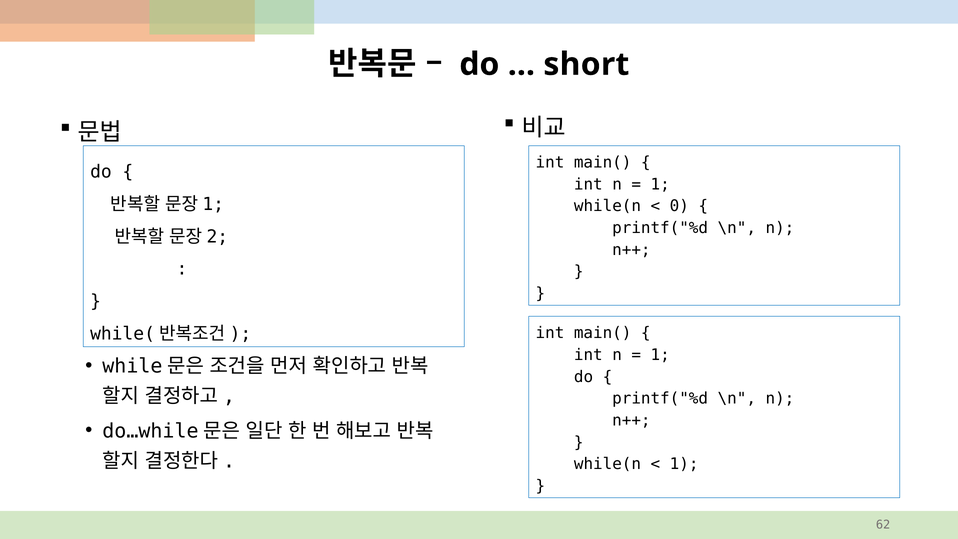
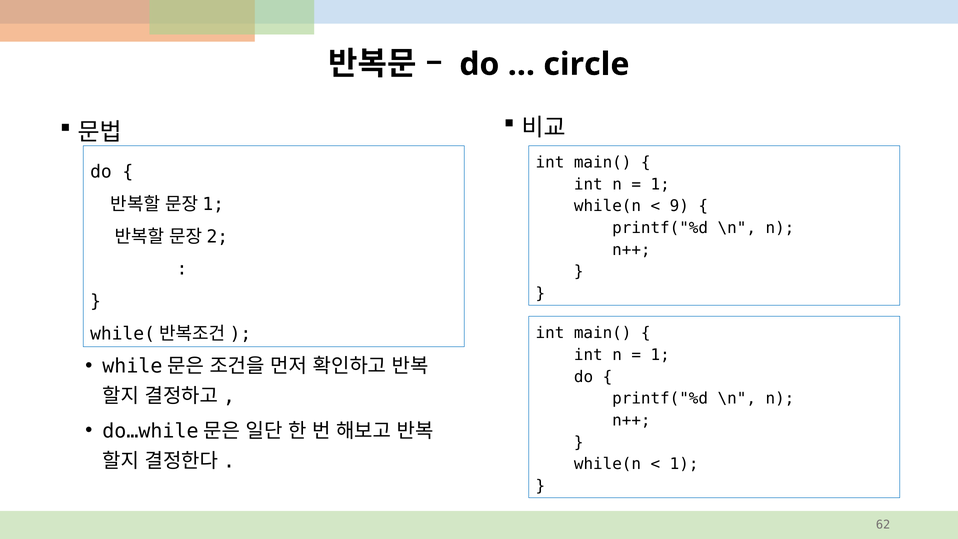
short: short -> circle
0: 0 -> 9
